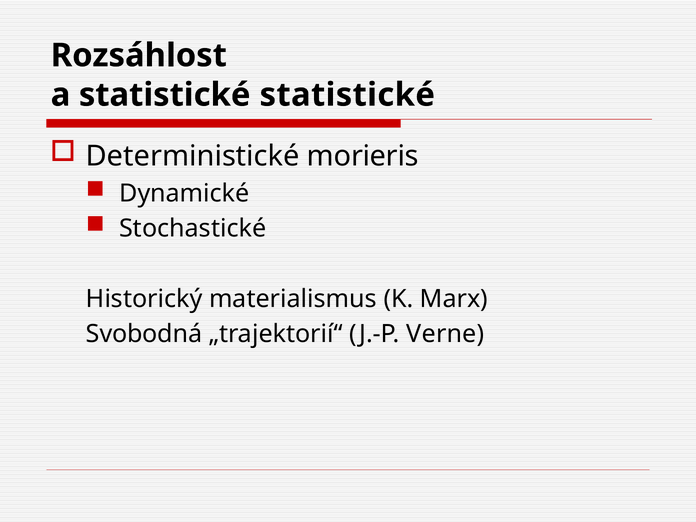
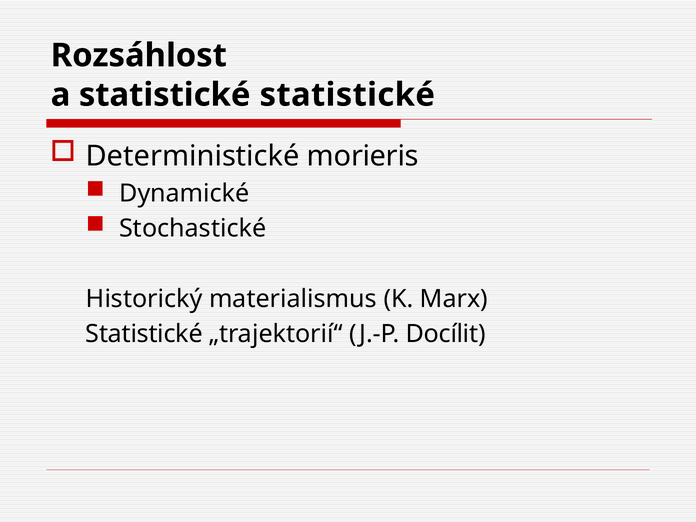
Svobodná at (144, 334): Svobodná -> Statistické
Verne: Verne -> Docílit
